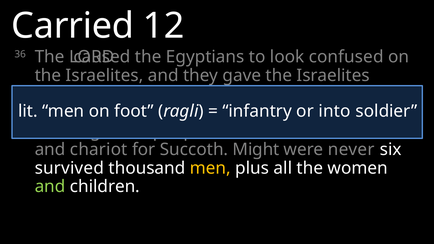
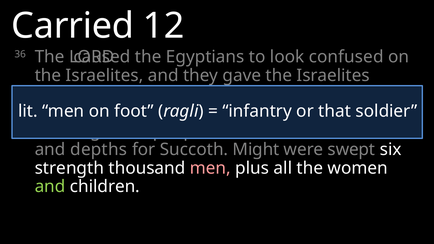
or into: into -> that
chariot: chariot -> depths
never: never -> swept
survived: survived -> strength
men at (210, 168) colour: yellow -> pink
